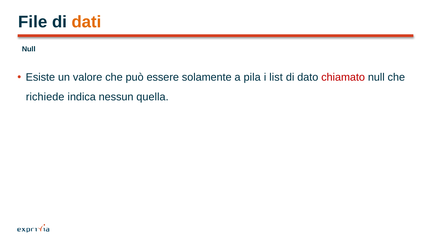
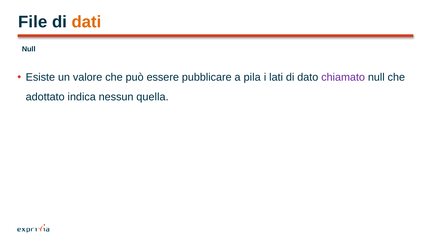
solamente: solamente -> pubblicare
list: list -> lati
chiamato colour: red -> purple
richiede: richiede -> adottato
